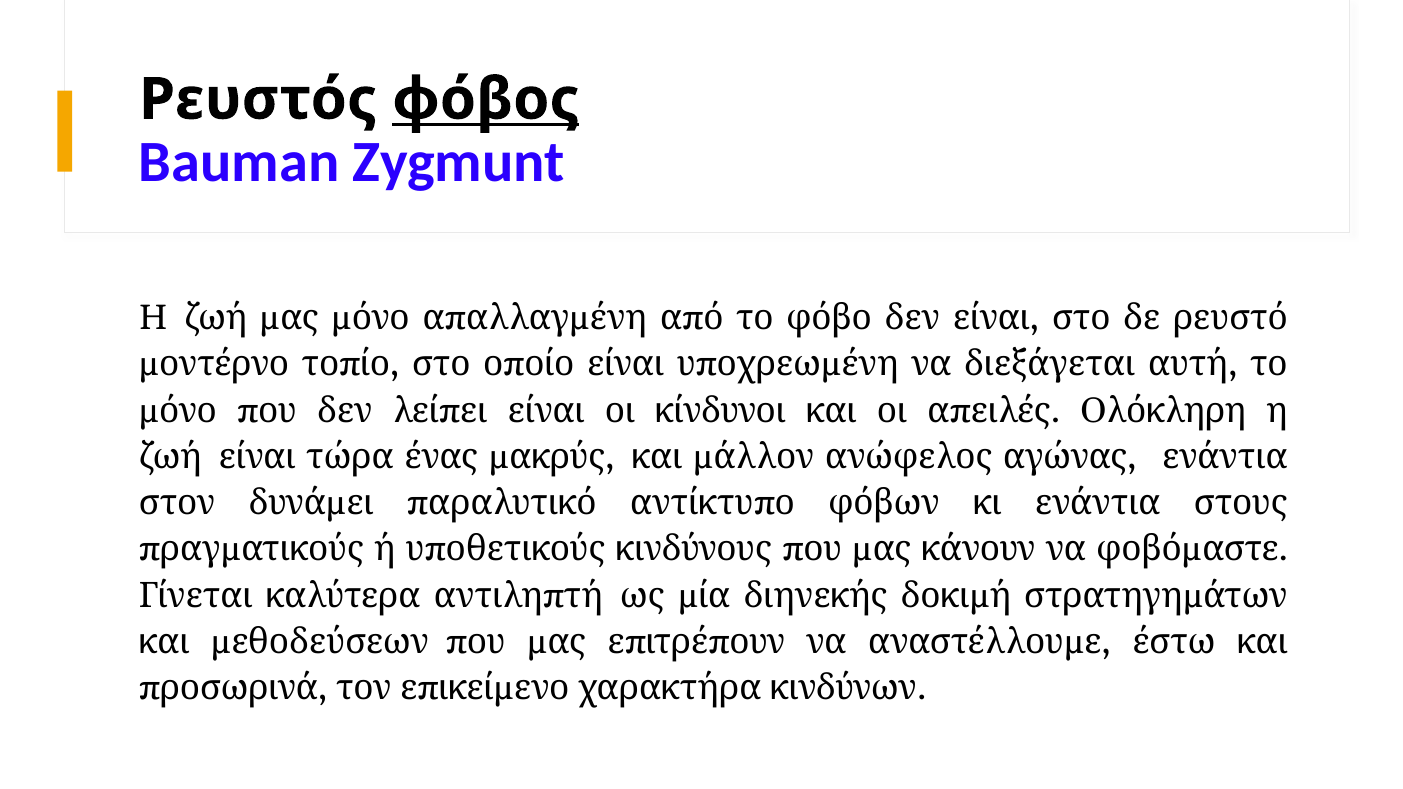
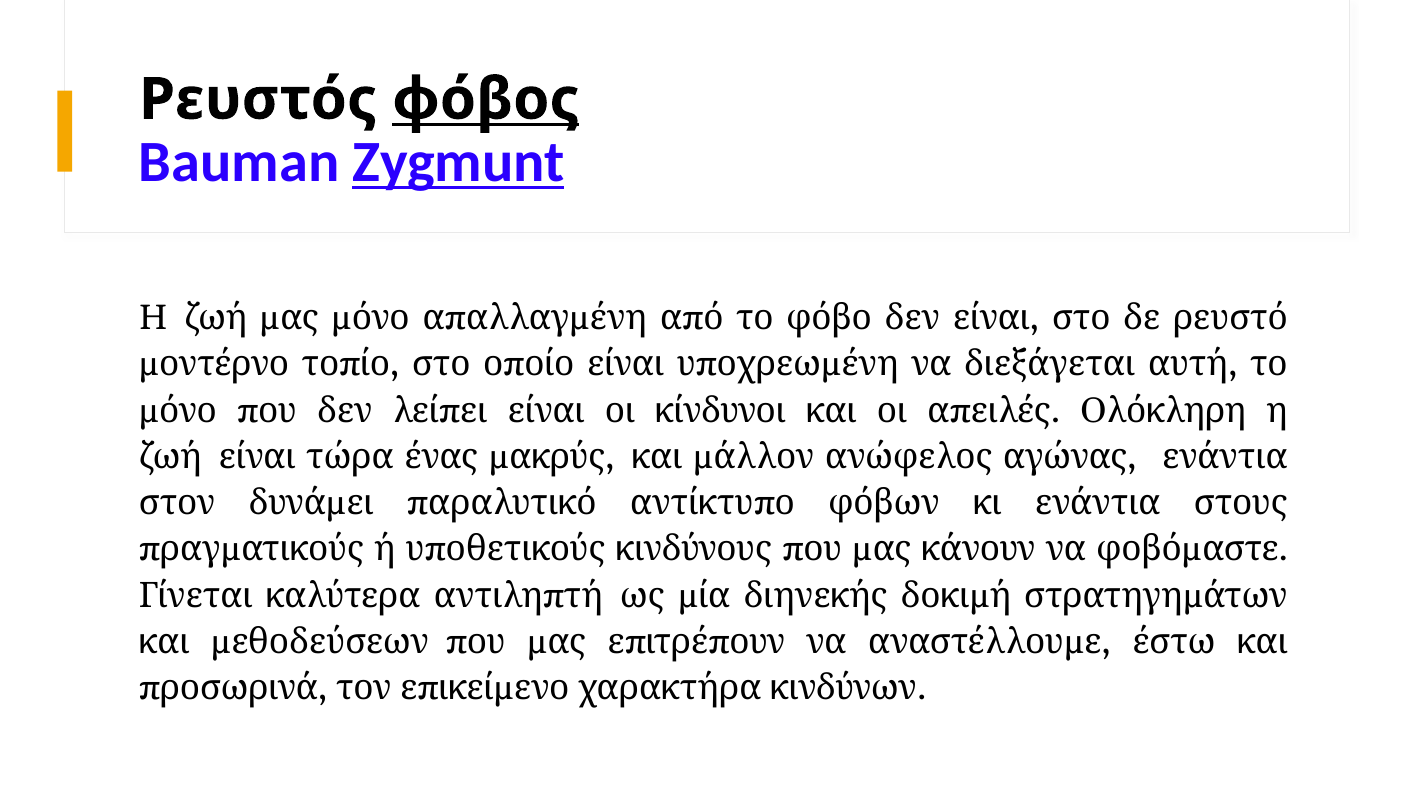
Zygmunt underline: none -> present
